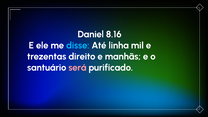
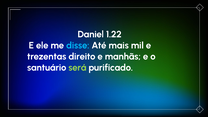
8.16: 8.16 -> 1.22
linha: linha -> mais
será colour: pink -> light green
